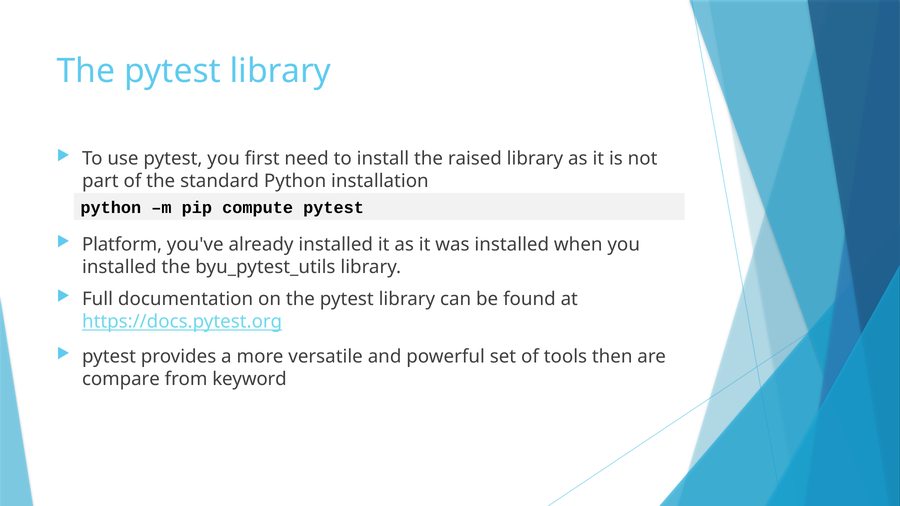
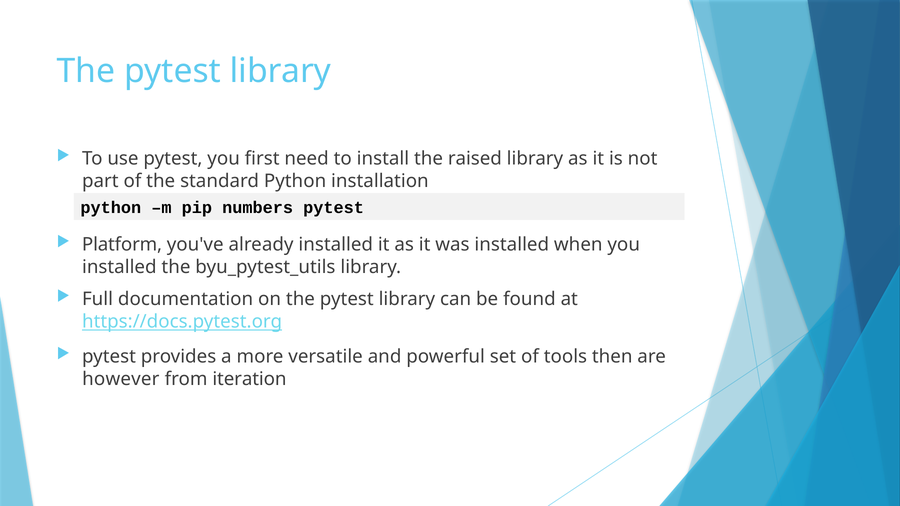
compute: compute -> numbers
compare: compare -> however
keyword: keyword -> iteration
